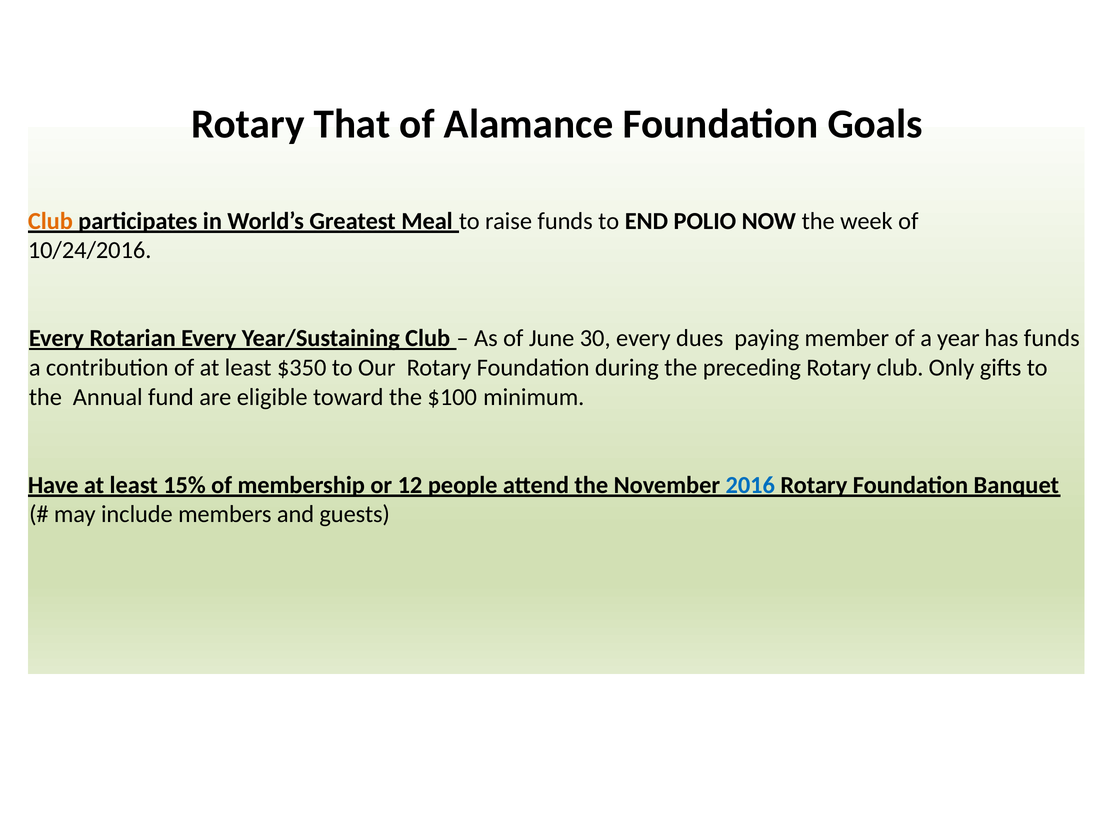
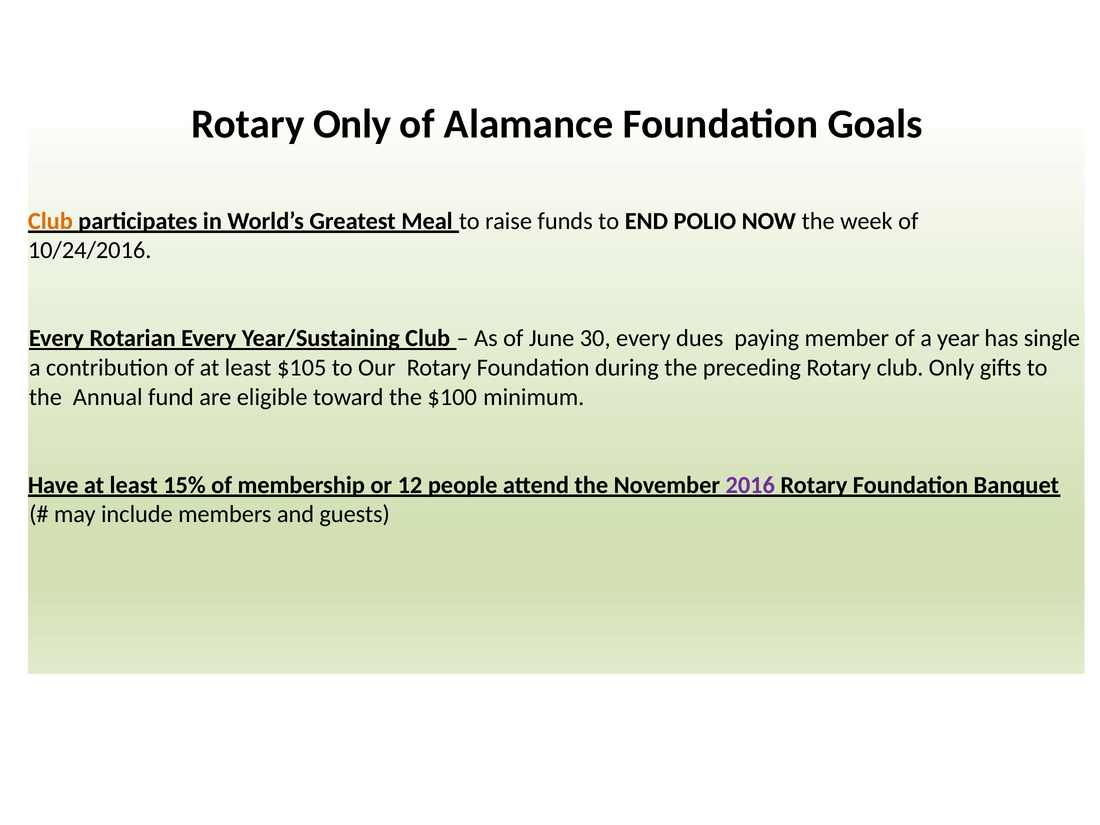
Rotary That: That -> Only
has funds: funds -> single
$350: $350 -> $105
2016 colour: blue -> purple
